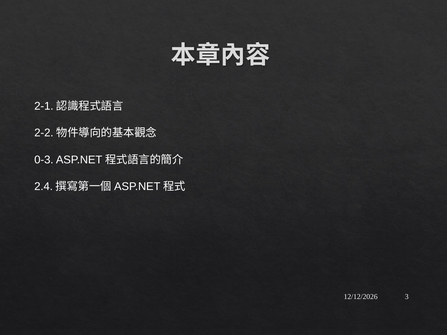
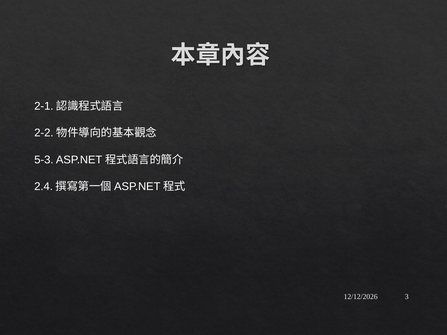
0-3: 0-3 -> 5-3
